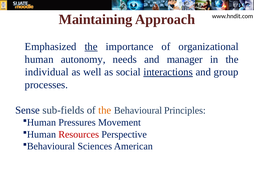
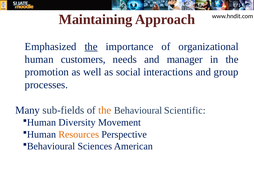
autonomy: autonomy -> customers
individual: individual -> promotion
interactions underline: present -> none
Sense: Sense -> Many
Principles: Principles -> Scientific
Pressures: Pressures -> Diversity
Resources colour: red -> orange
